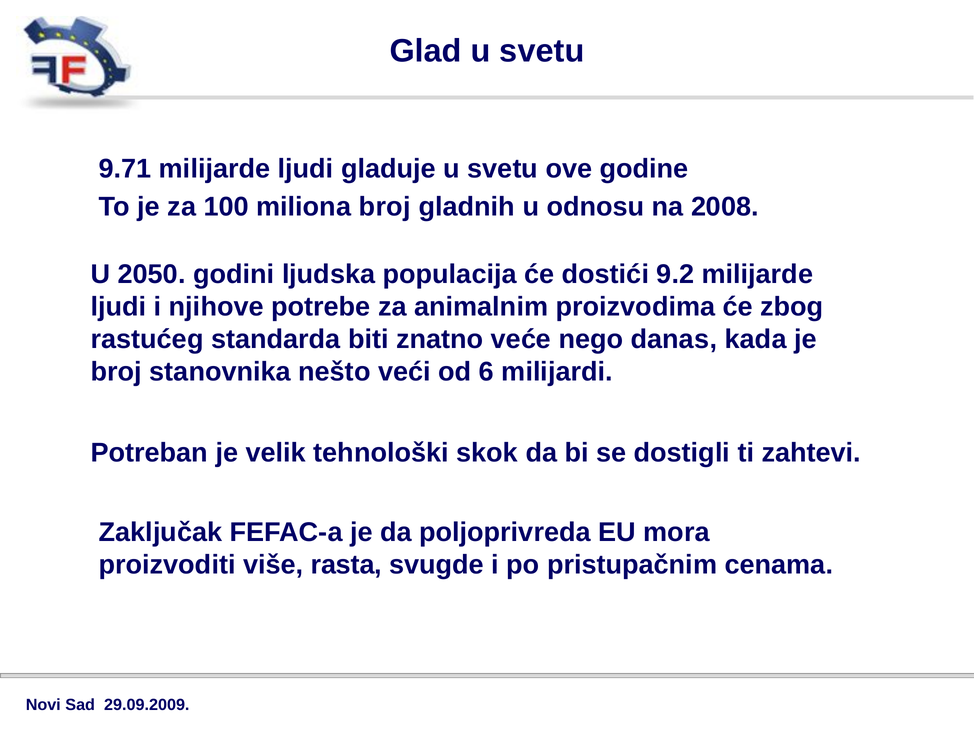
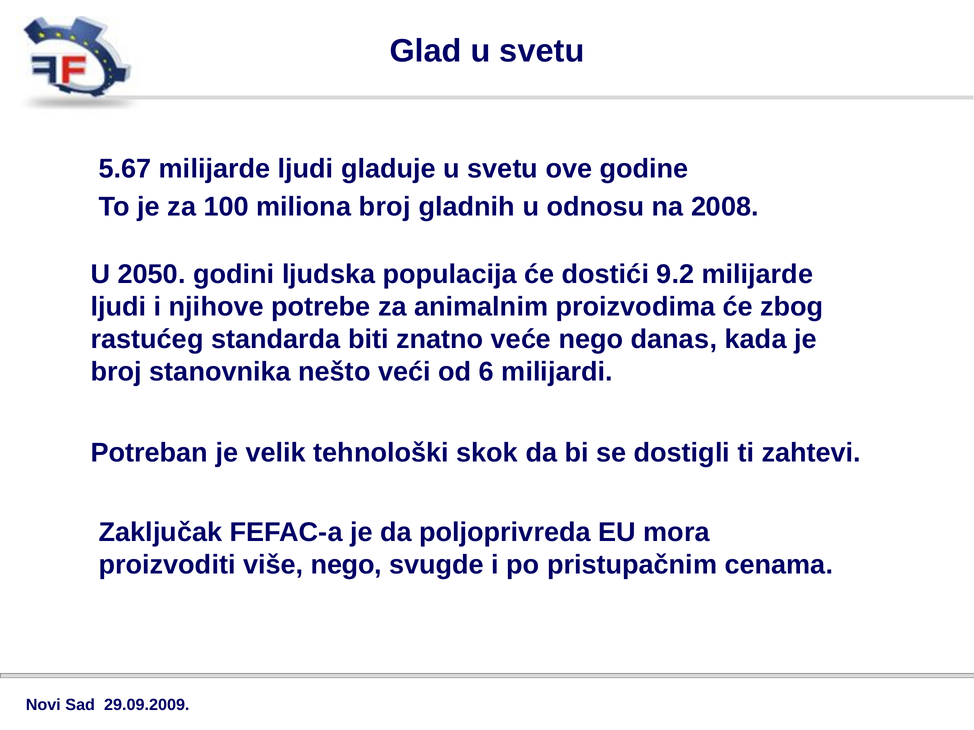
9.71: 9.71 -> 5.67
više rasta: rasta -> nego
